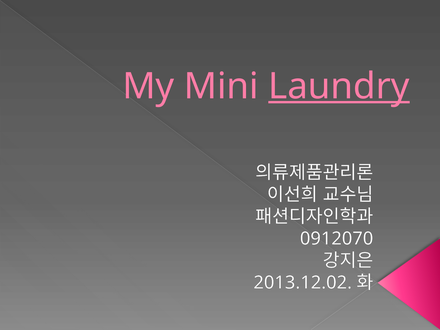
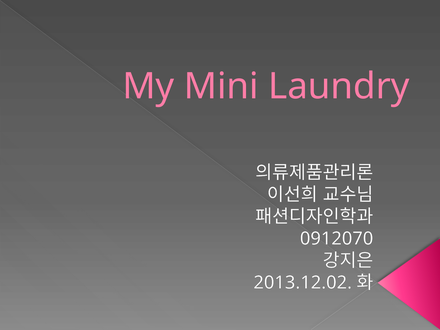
Laundry underline: present -> none
